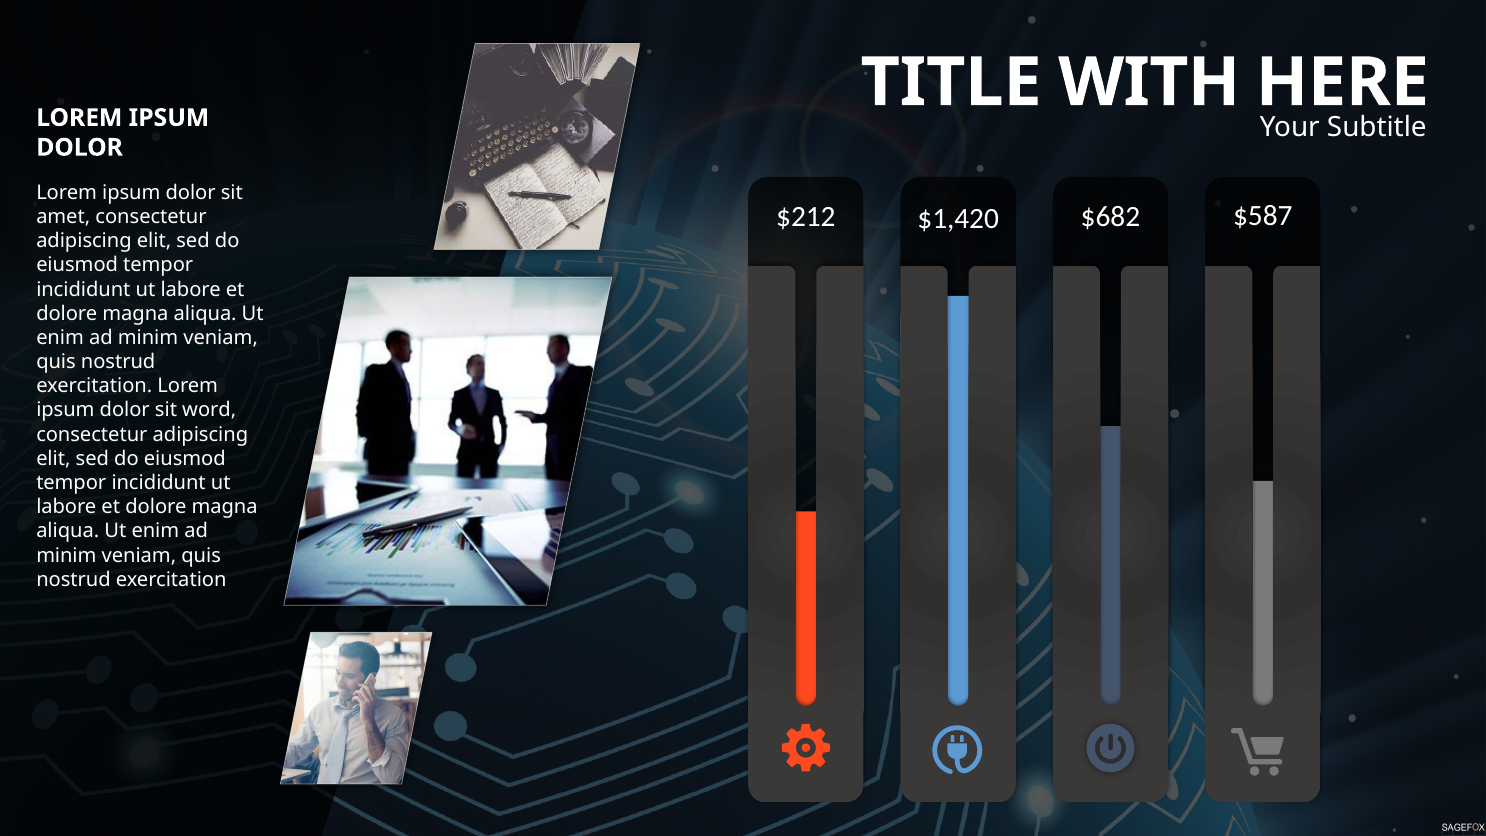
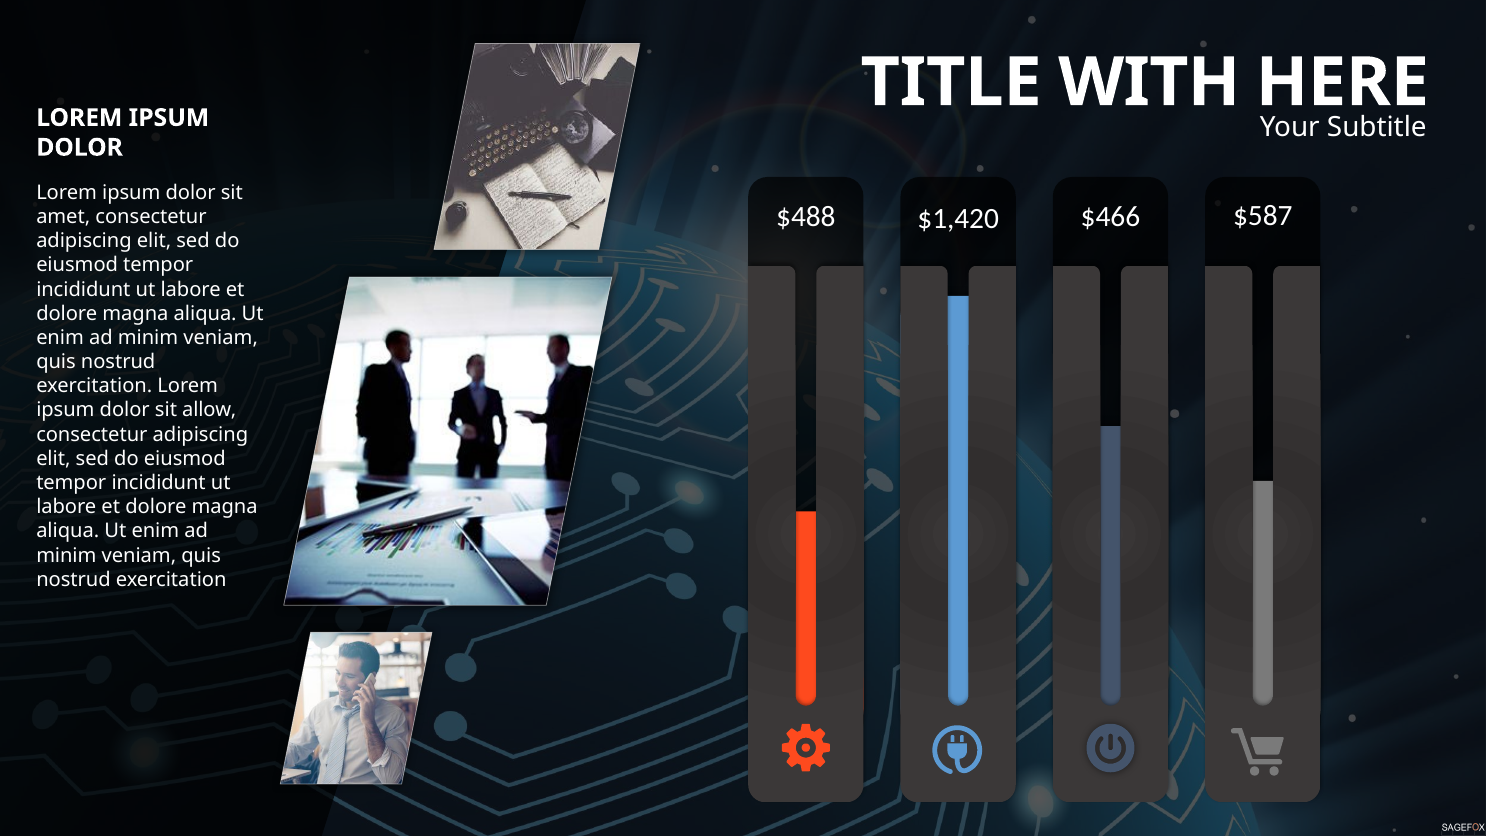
$212: $212 -> $488
$682: $682 -> $466
word: word -> allow
